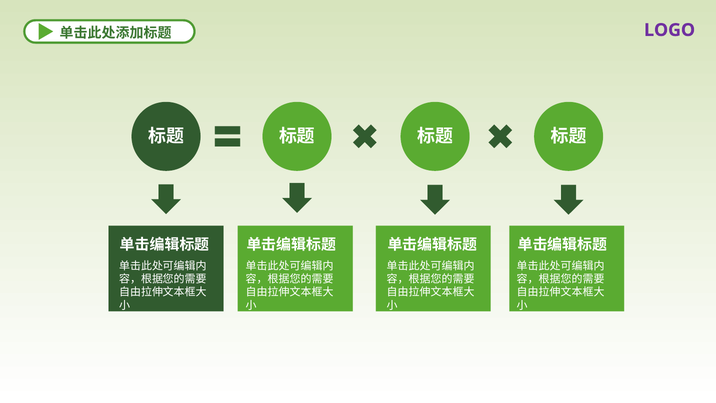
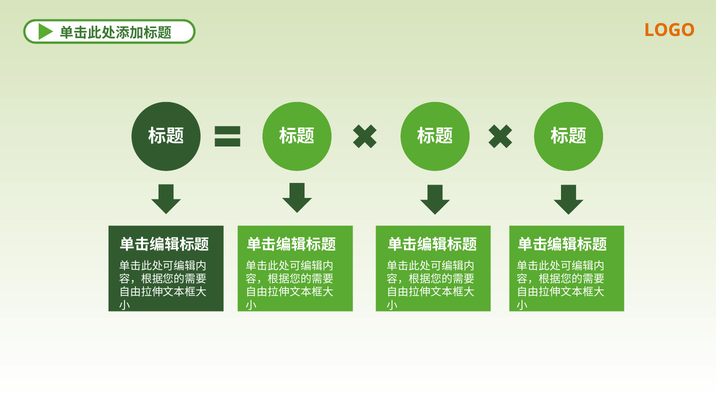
LOGO colour: purple -> orange
